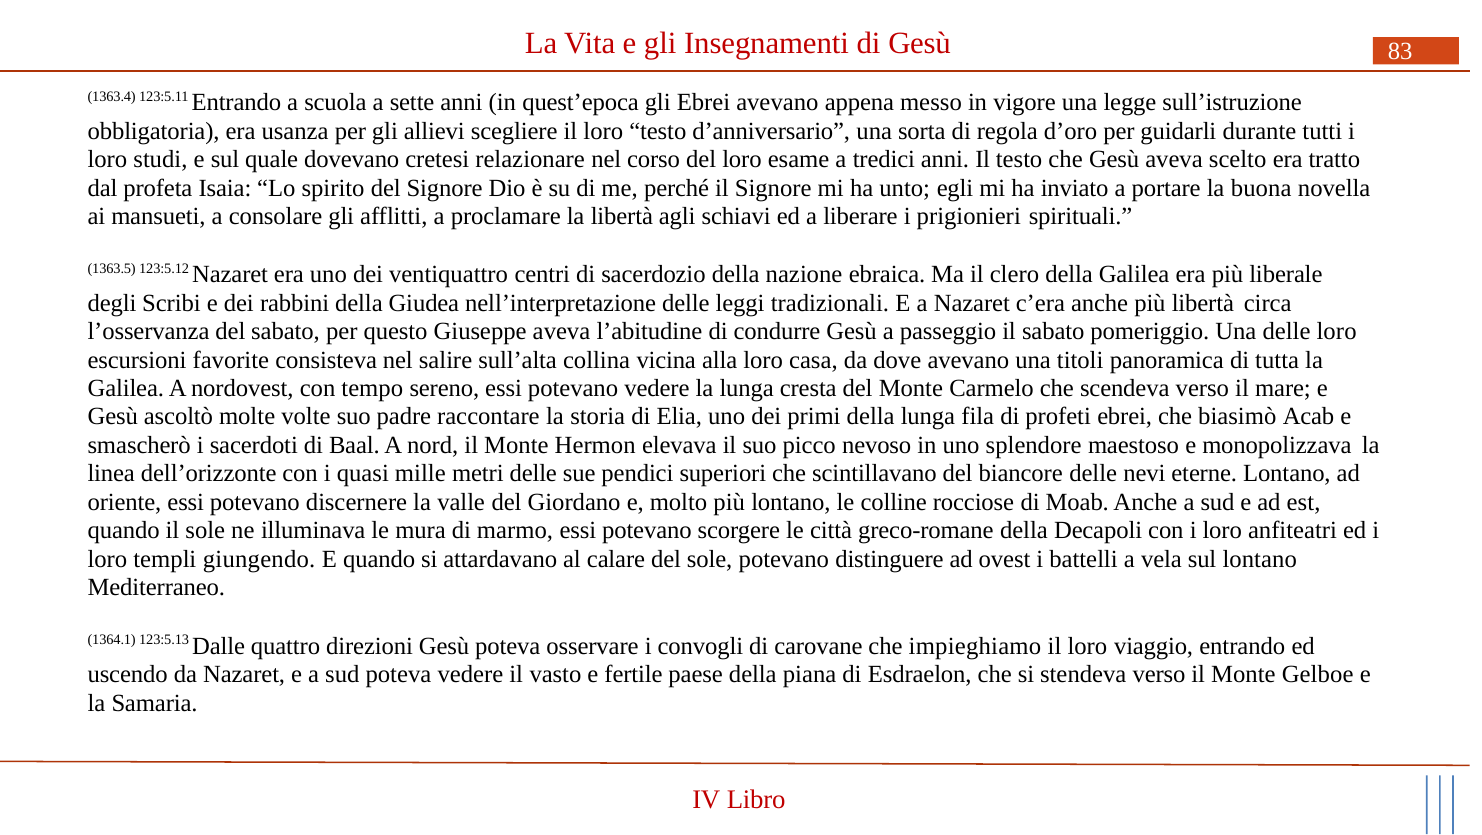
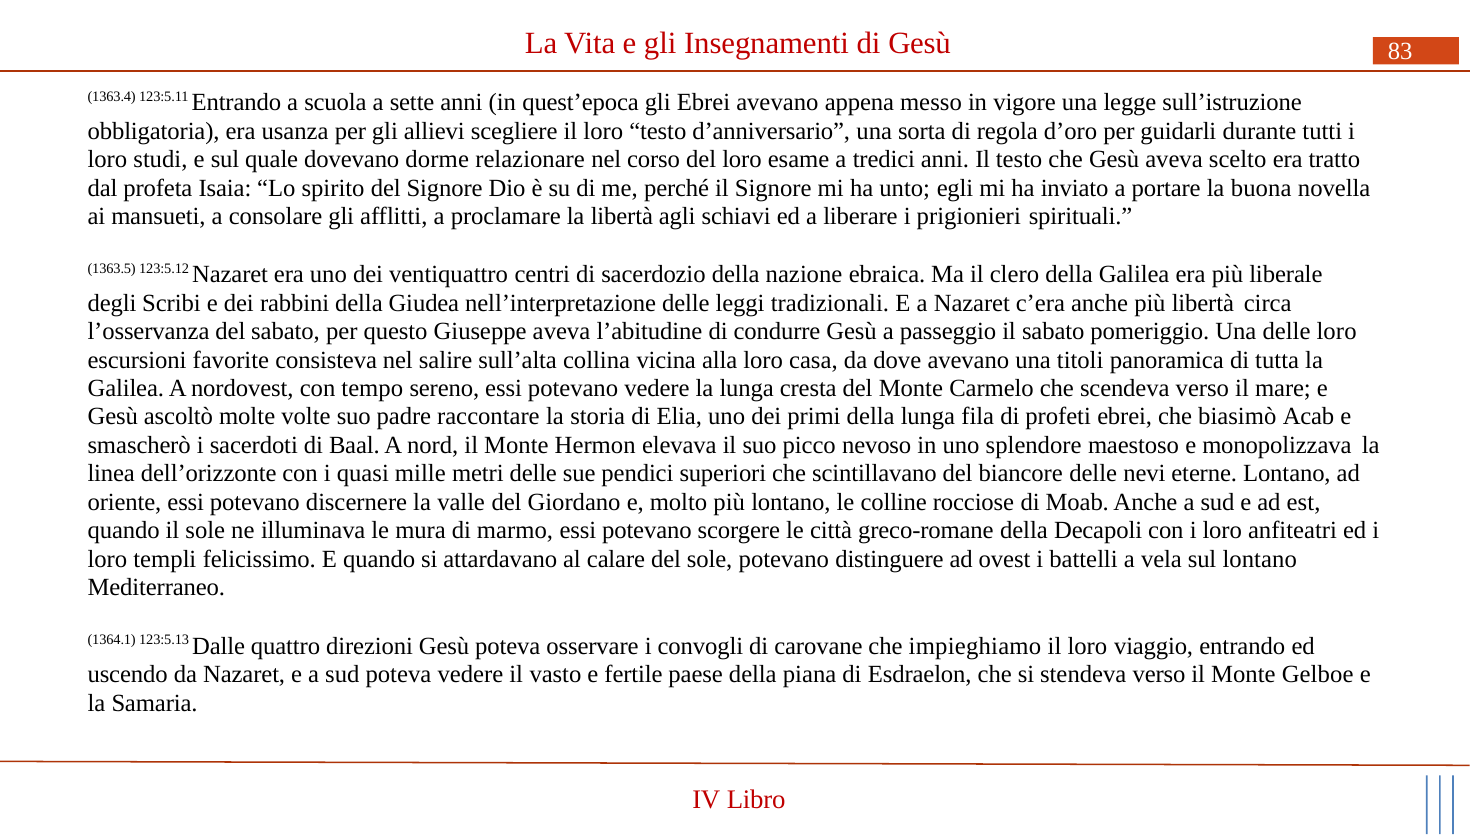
cretesi: cretesi -> dorme
giungendo: giungendo -> felicissimo
